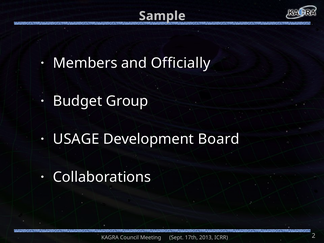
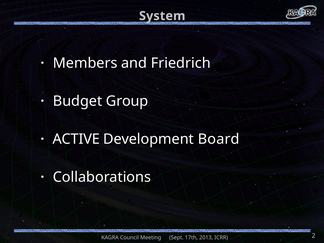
Sample: Sample -> System
Officially: Officially -> Friedrich
USAGE: USAGE -> ACTIVE
